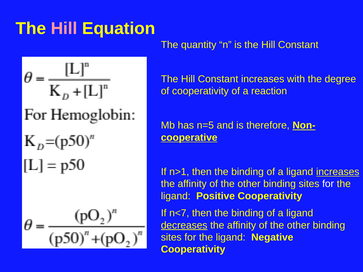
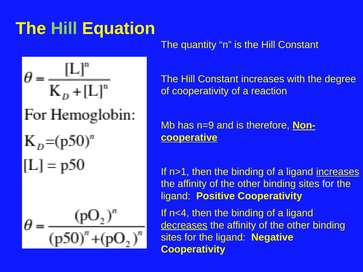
Hill at (64, 28) colour: pink -> light green
n=5: n=5 -> n=9
n<7: n<7 -> n<4
